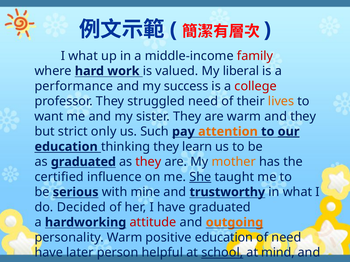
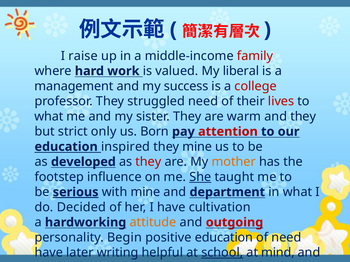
I what: what -> raise
performance: performance -> management
lives colour: orange -> red
want at (49, 117): want -> what
Such: Such -> Born
attention colour: orange -> red
our underline: present -> none
thinking: thinking -> inspired
they learn: learn -> mine
as graduated: graduated -> developed
certified: certified -> footstep
serious underline: none -> present
trustworthy: trustworthy -> department
have graduated: graduated -> cultivation
attitude colour: red -> orange
outgoing colour: orange -> red
personality Warm: Warm -> Begin
person: person -> writing
